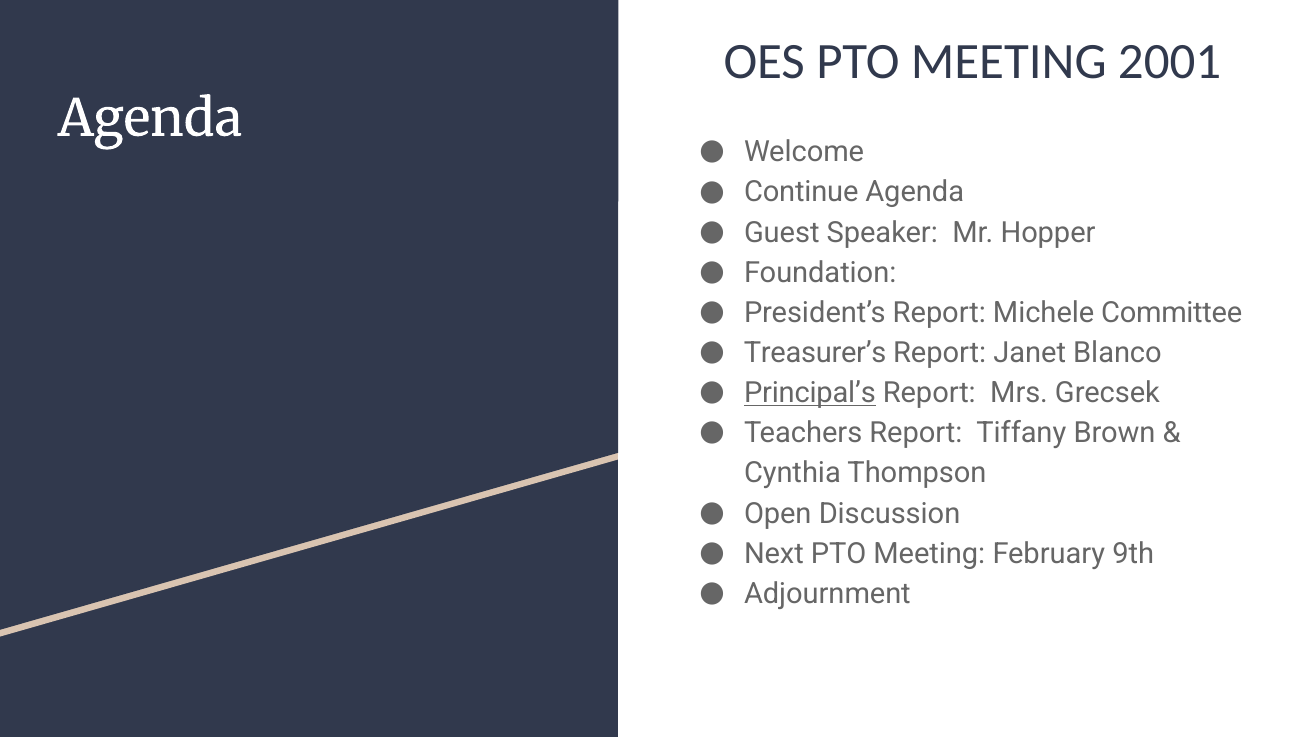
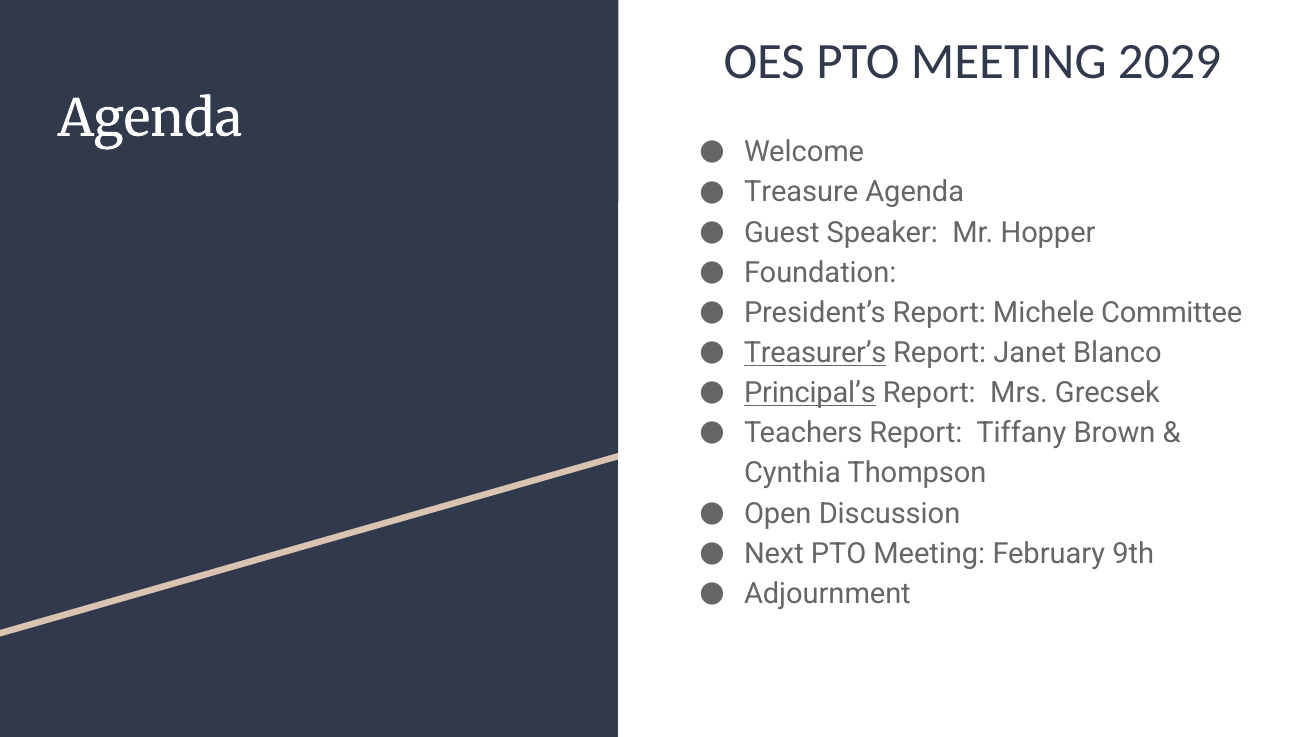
2001: 2001 -> 2029
Continue: Continue -> Treasure
Treasurer’s underline: none -> present
